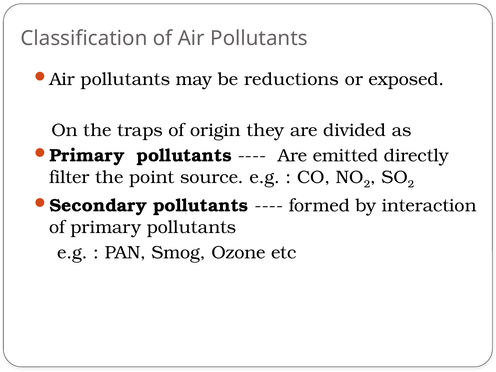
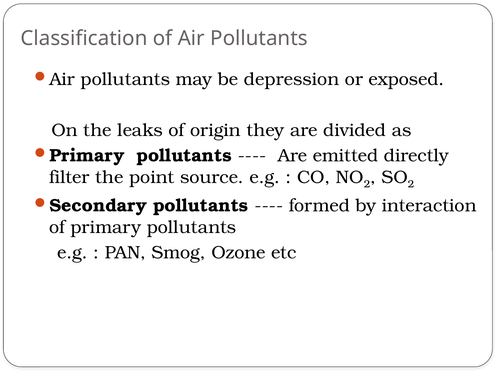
reductions: reductions -> depression
traps: traps -> leaks
